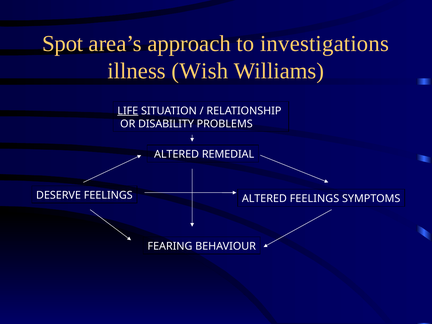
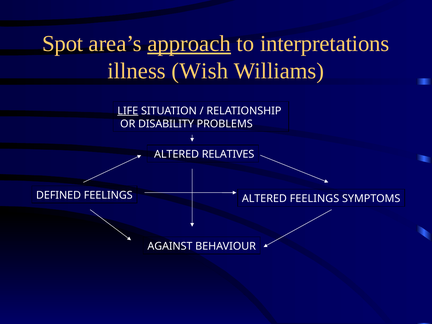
approach underline: none -> present
investigations: investigations -> interpretations
REMEDIAL: REMEDIAL -> RELATIVES
DESERVE: DESERVE -> DEFINED
FEARING: FEARING -> AGAINST
